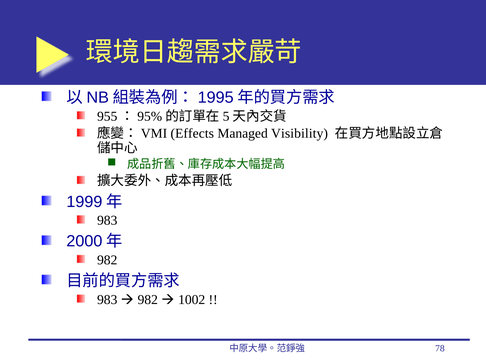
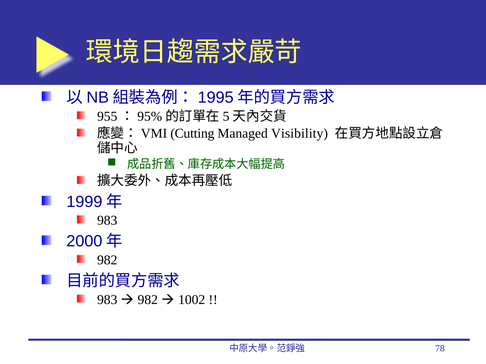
Effects: Effects -> Cutting
